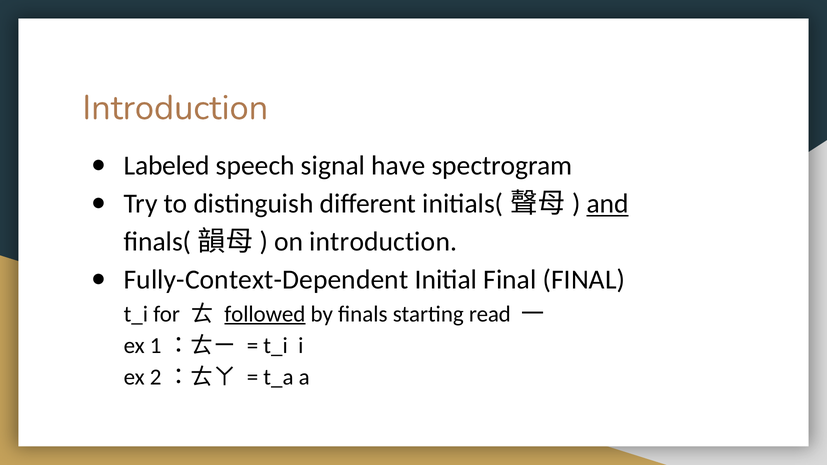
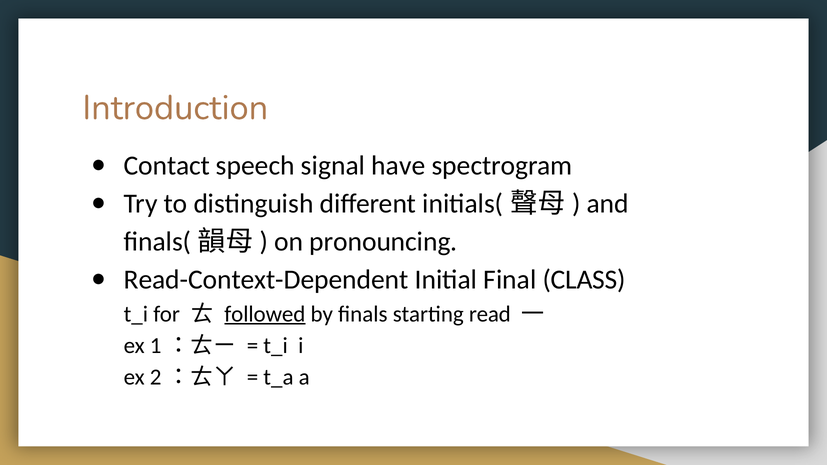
Labeled: Labeled -> Contact
and underline: present -> none
on introduction: introduction -> pronouncing
Fully-Context-Dependent: Fully-Context-Dependent -> Read-Context-Dependent
Final FINAL: FINAL -> CLASS
